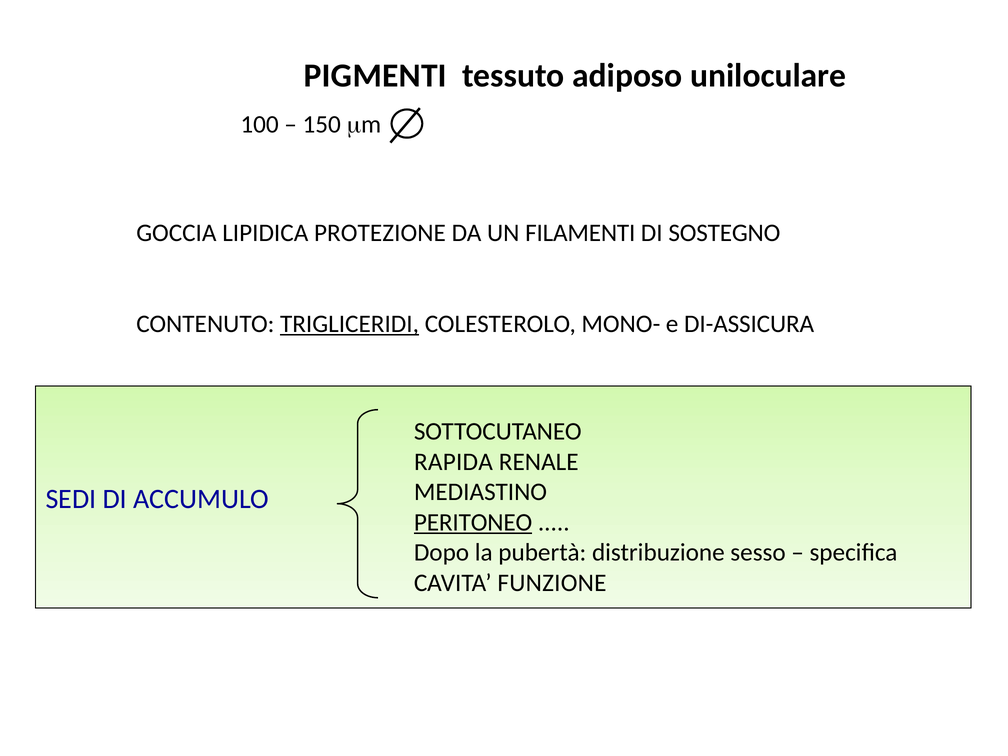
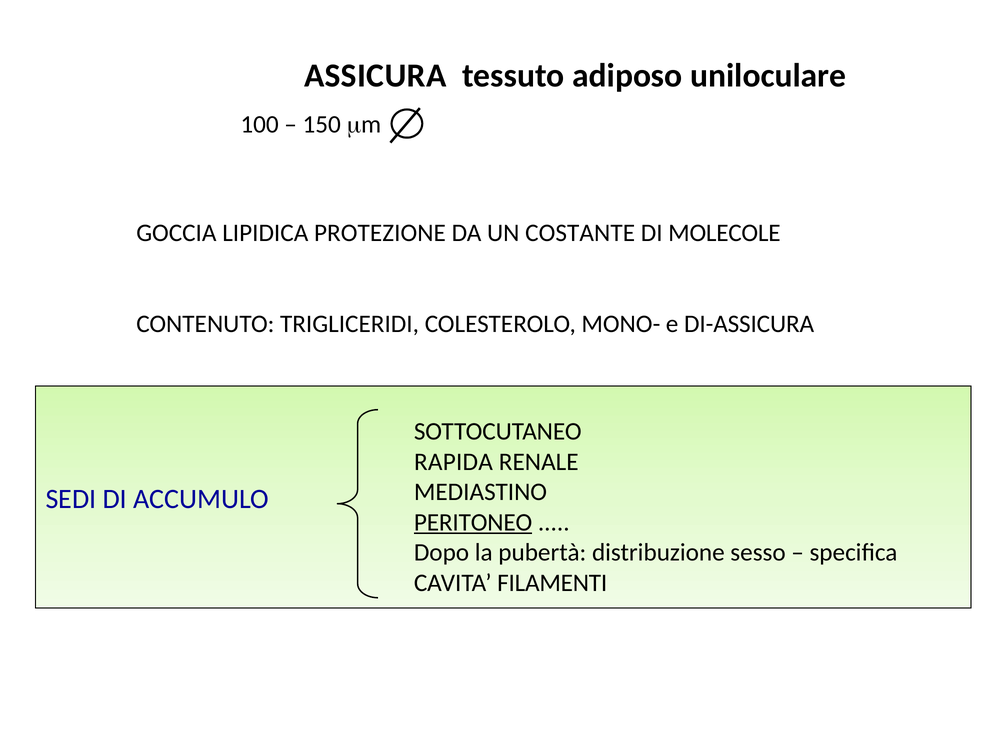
PIGMENTI: PIGMENTI -> ASSICURA
FILAMENTI: FILAMENTI -> COSTANTE
SOSTEGNO: SOSTEGNO -> MOLECOLE
TRIGLICERIDI underline: present -> none
FUNZIONE: FUNZIONE -> FILAMENTI
